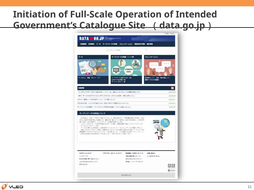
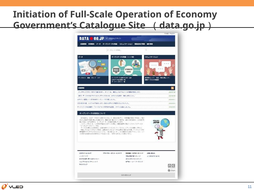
Intended: Intended -> Economy
